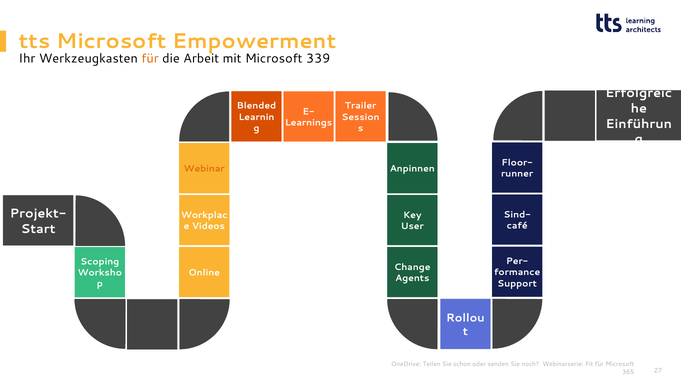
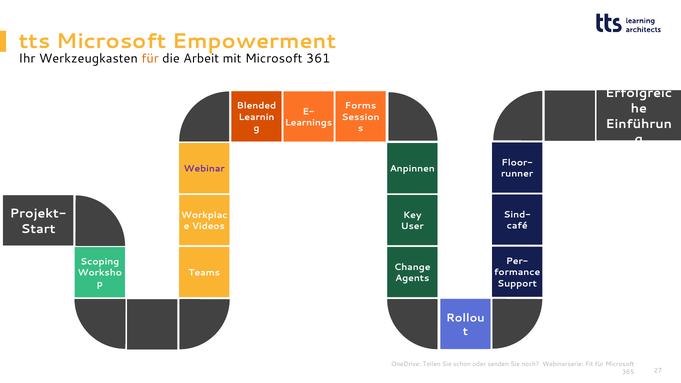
339: 339 -> 361
Trailer: Trailer -> Forms
Webinar colour: orange -> purple
Online: Online -> Teams
